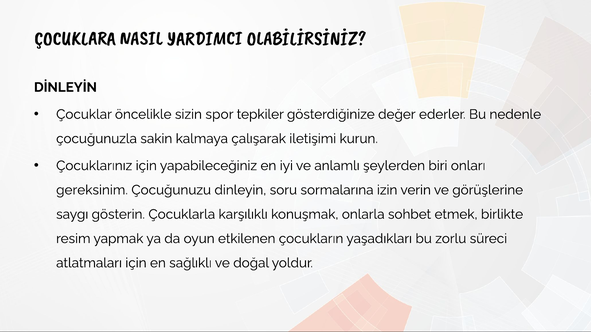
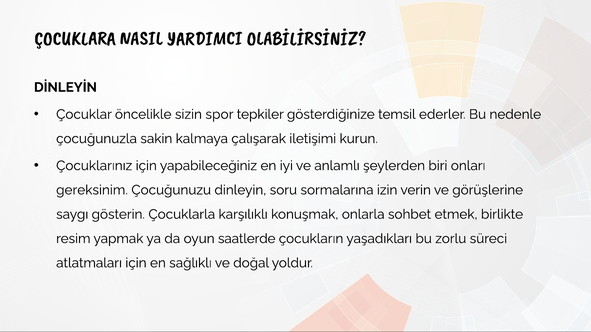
değer: değer -> temsil
etkilenen: etkilenen -> saatlerde
